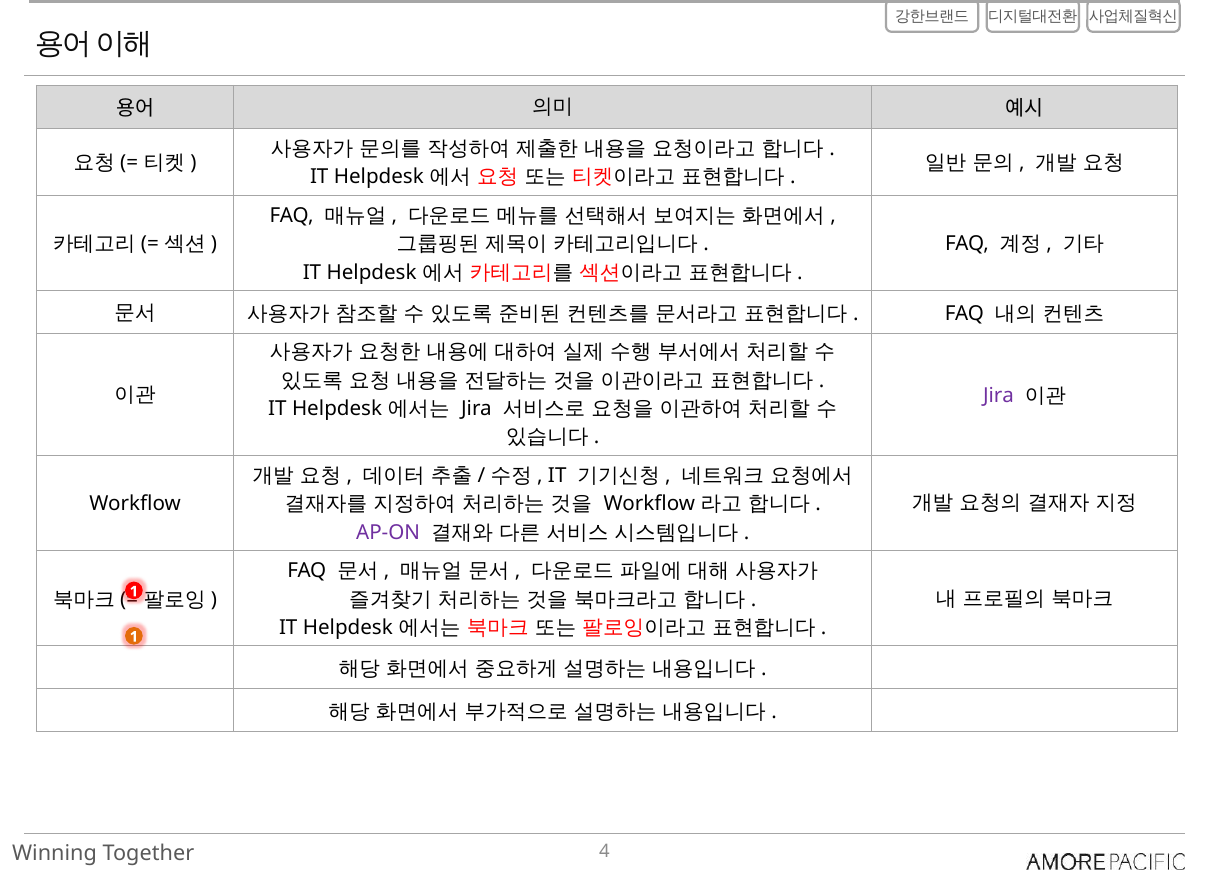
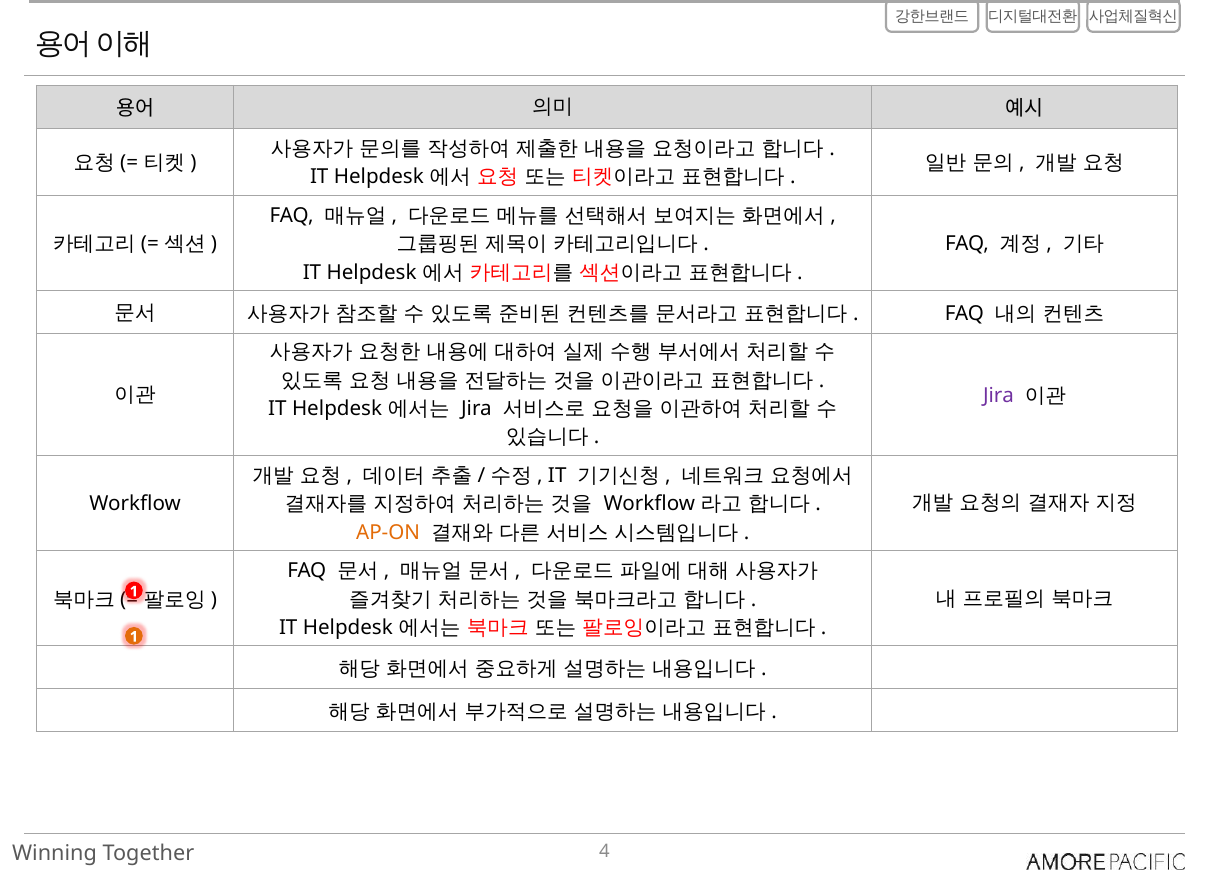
AP-ON colour: purple -> orange
